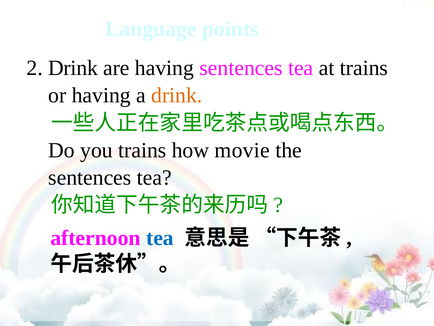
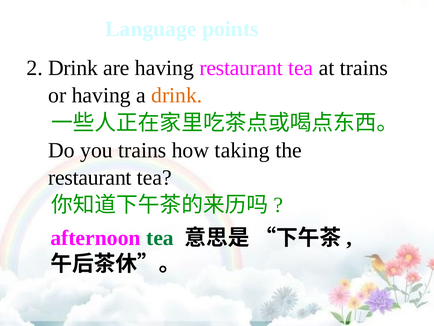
having sentences: sentences -> restaurant
movie: movie -> taking
sentences at (90, 177): sentences -> restaurant
tea at (160, 238) colour: blue -> green
